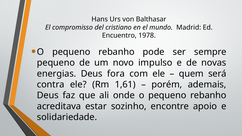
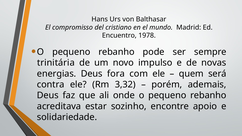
pequeno at (56, 63): pequeno -> trinitária
1,61: 1,61 -> 3,32
